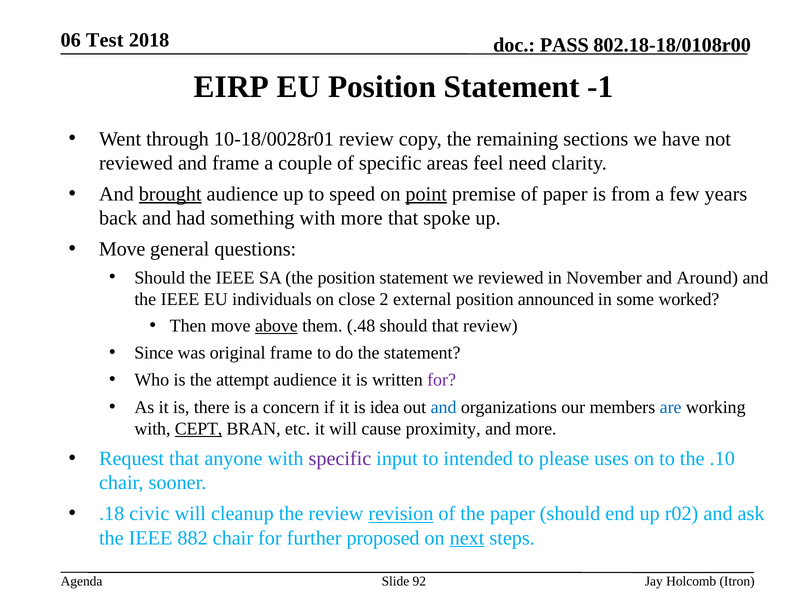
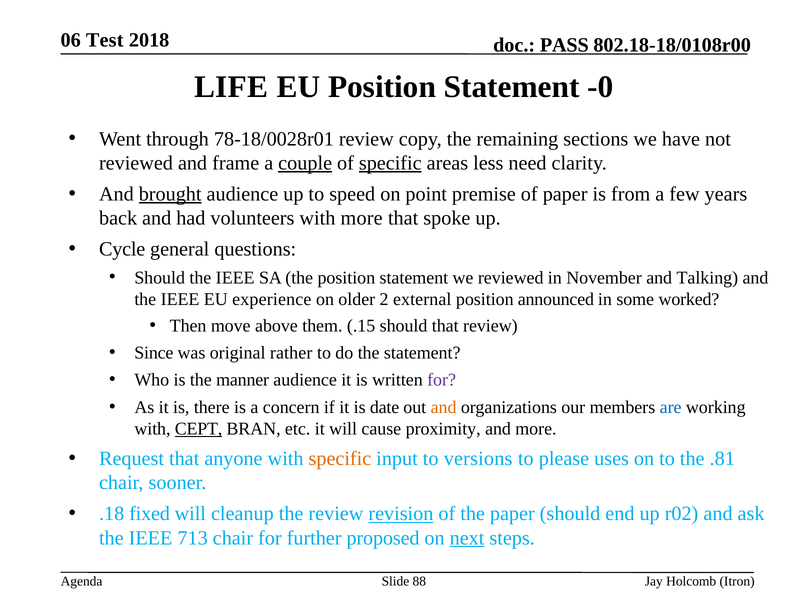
EIRP: EIRP -> LIFE
-1: -1 -> -0
10-18/0028r01: 10-18/0028r01 -> 78-18/0028r01
couple underline: none -> present
specific at (390, 163) underline: none -> present
feel: feel -> less
point underline: present -> none
something: something -> volunteers
Move at (122, 249): Move -> Cycle
Around: Around -> Talking
individuals: individuals -> experience
close: close -> older
above underline: present -> none
.48: .48 -> .15
original frame: frame -> rather
attempt: attempt -> manner
idea: idea -> date
and at (444, 407) colour: blue -> orange
specific at (340, 458) colour: purple -> orange
intended: intended -> versions
.10: .10 -> .81
civic: civic -> fixed
882: 882 -> 713
92: 92 -> 88
